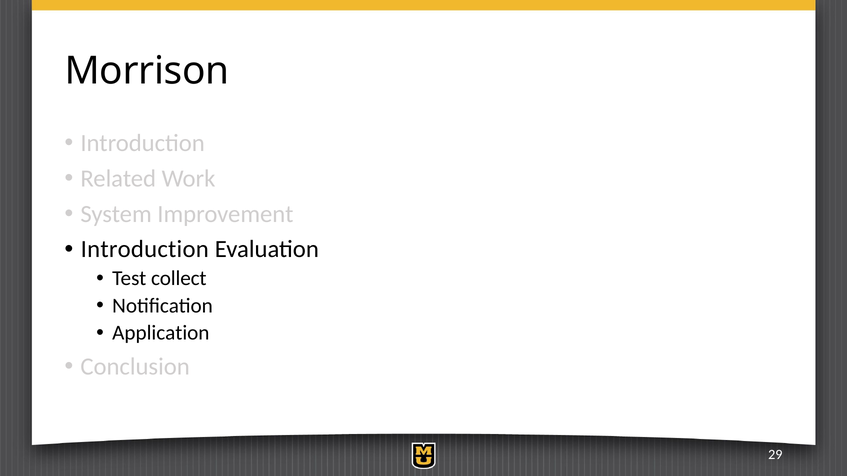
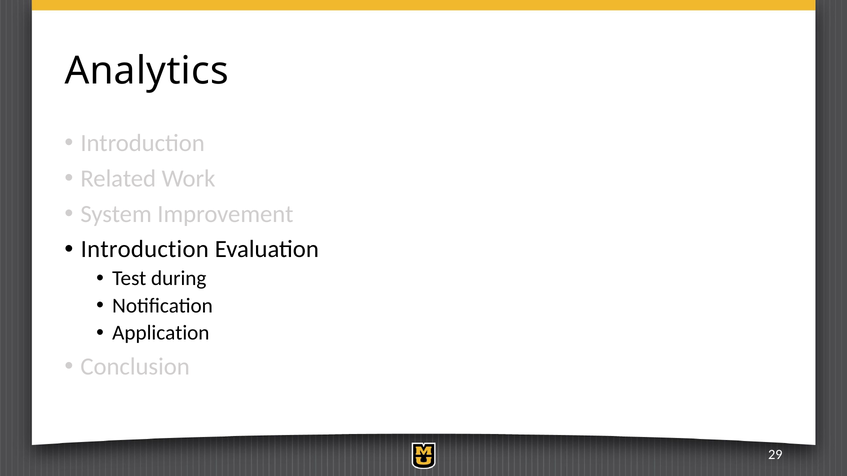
Morrison: Morrison -> Analytics
collect: collect -> during
